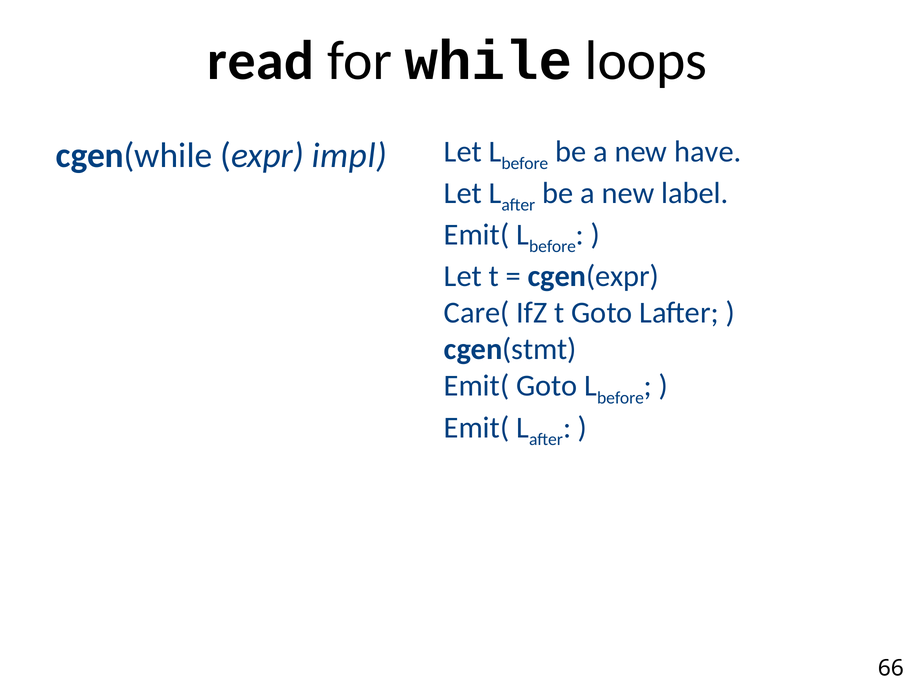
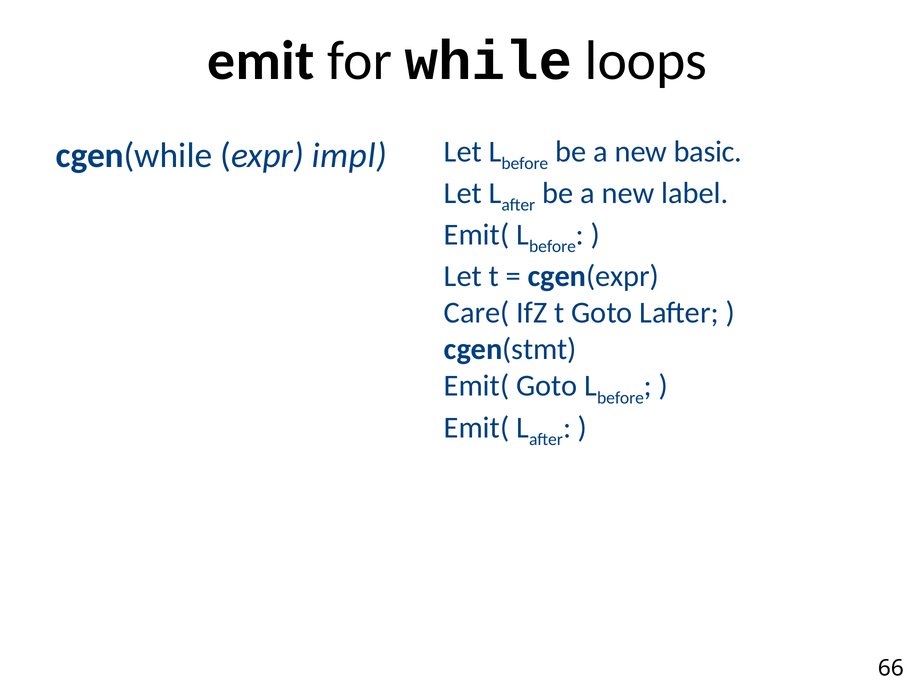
read: read -> emit
have: have -> basic
